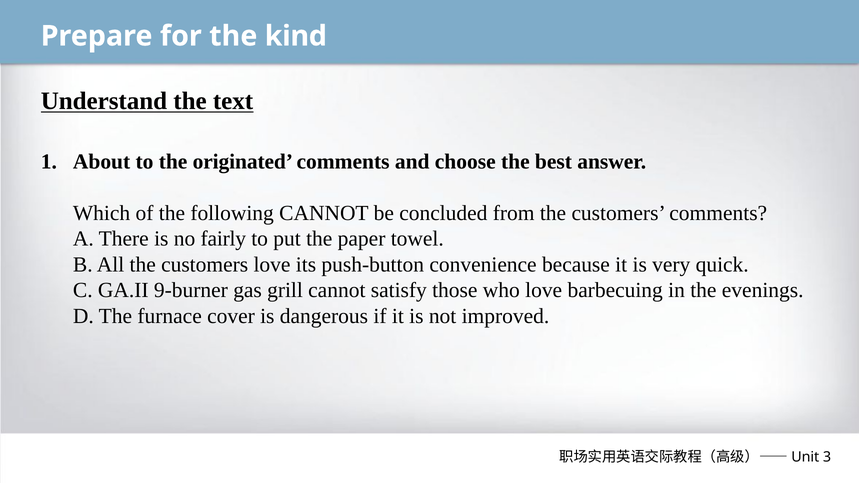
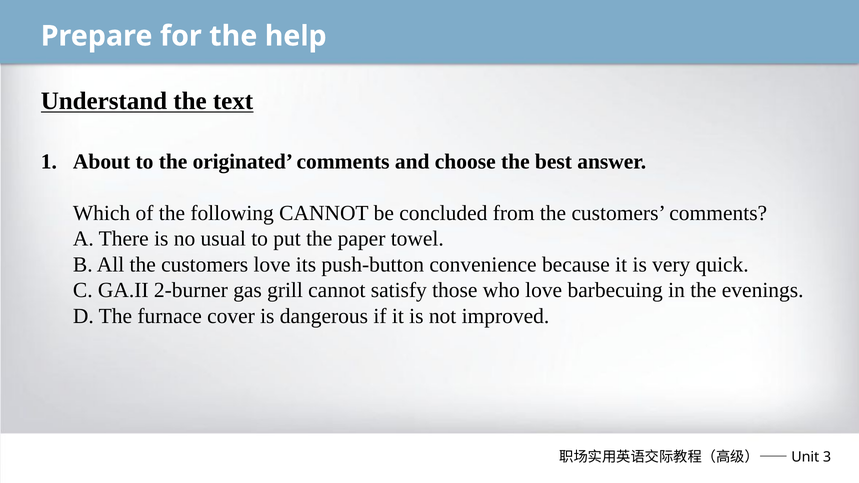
kind: kind -> help
fairly: fairly -> usual
9-burner: 9-burner -> 2-burner
